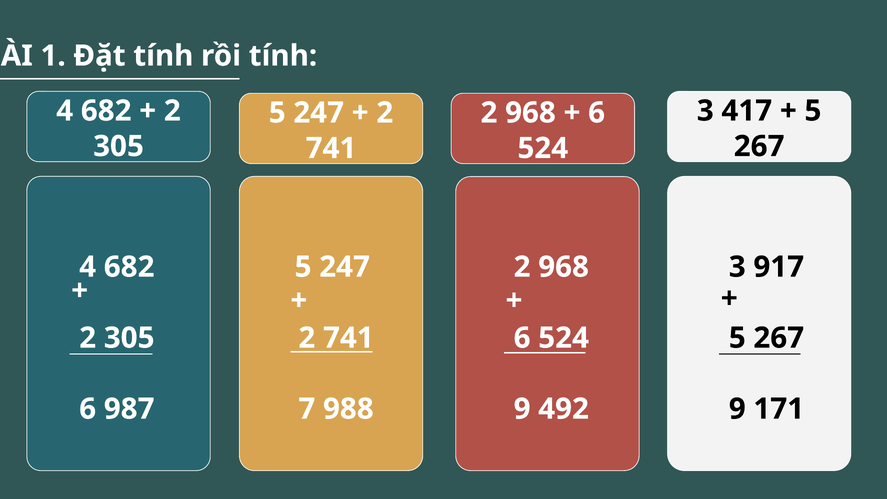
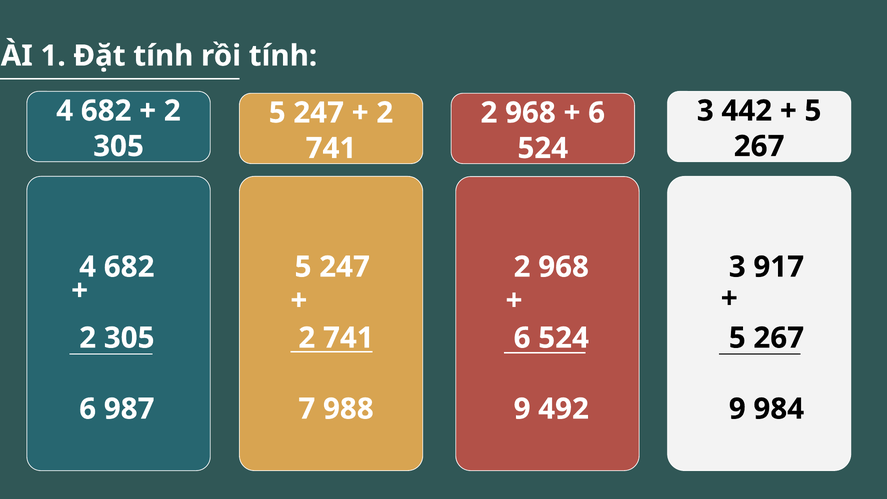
417: 417 -> 442
171: 171 -> 984
